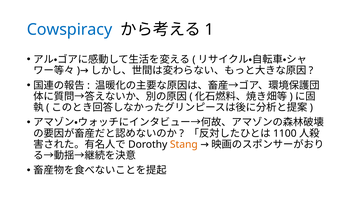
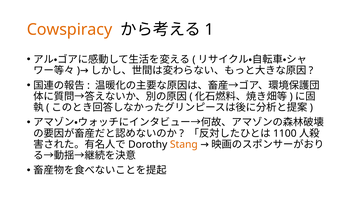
Cowspiracy colour: blue -> orange
